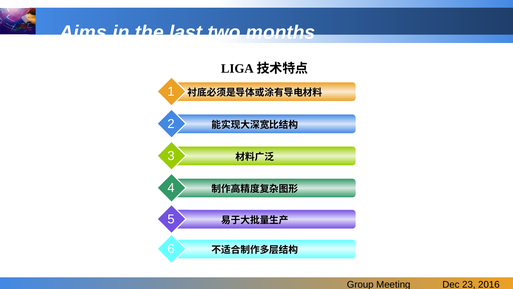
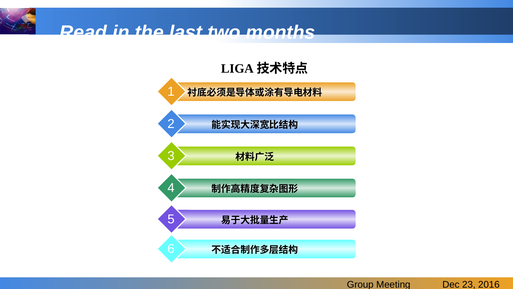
Aims: Aims -> Read
